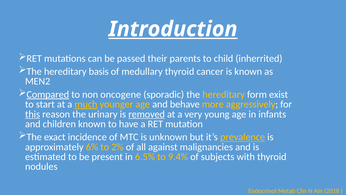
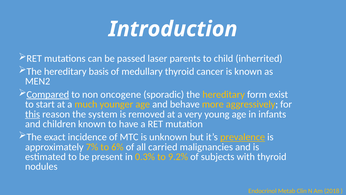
Introduction underline: present -> none
their: their -> laser
much underline: present -> none
urinary: urinary -> system
removed underline: present -> none
6%: 6% -> 7%
2%: 2% -> 6%
against: against -> carried
6.5%: 6.5% -> 0.3%
9.4%: 9.4% -> 9.2%
